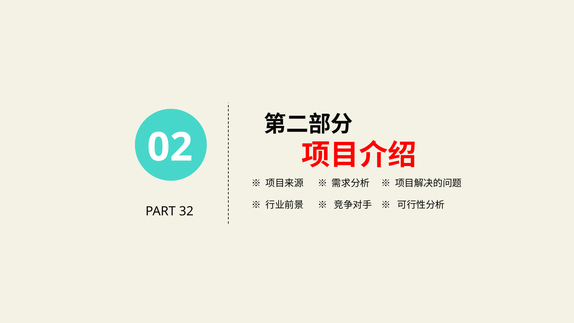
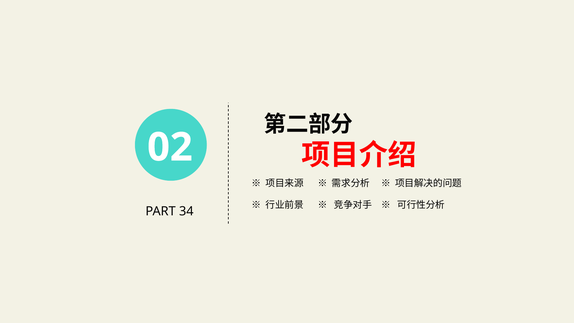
32: 32 -> 34
